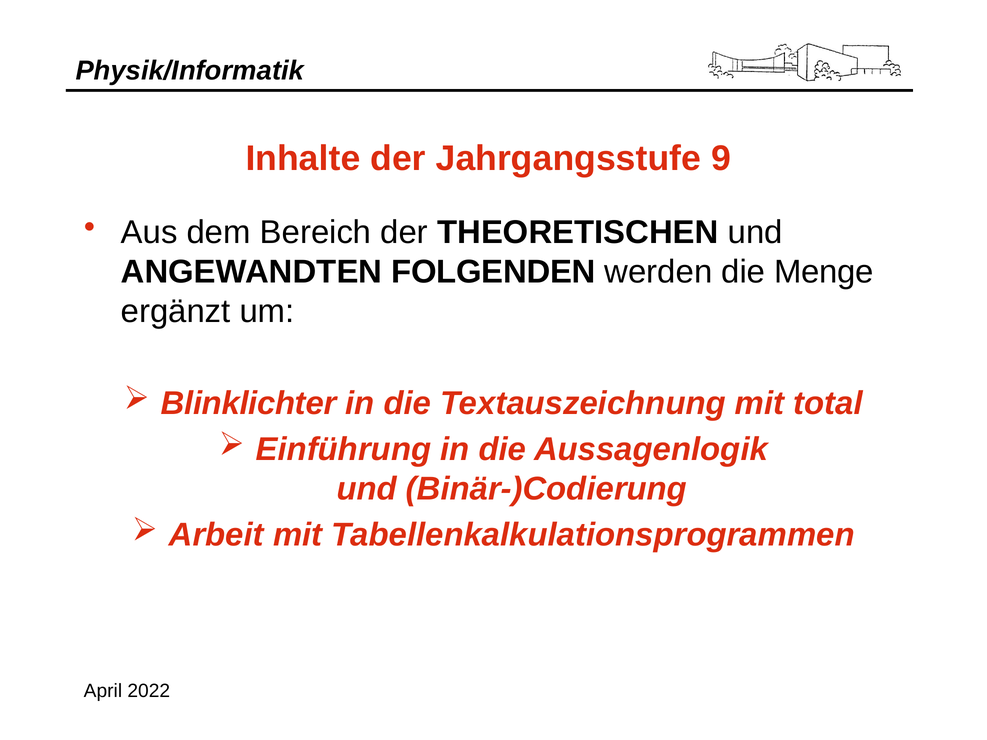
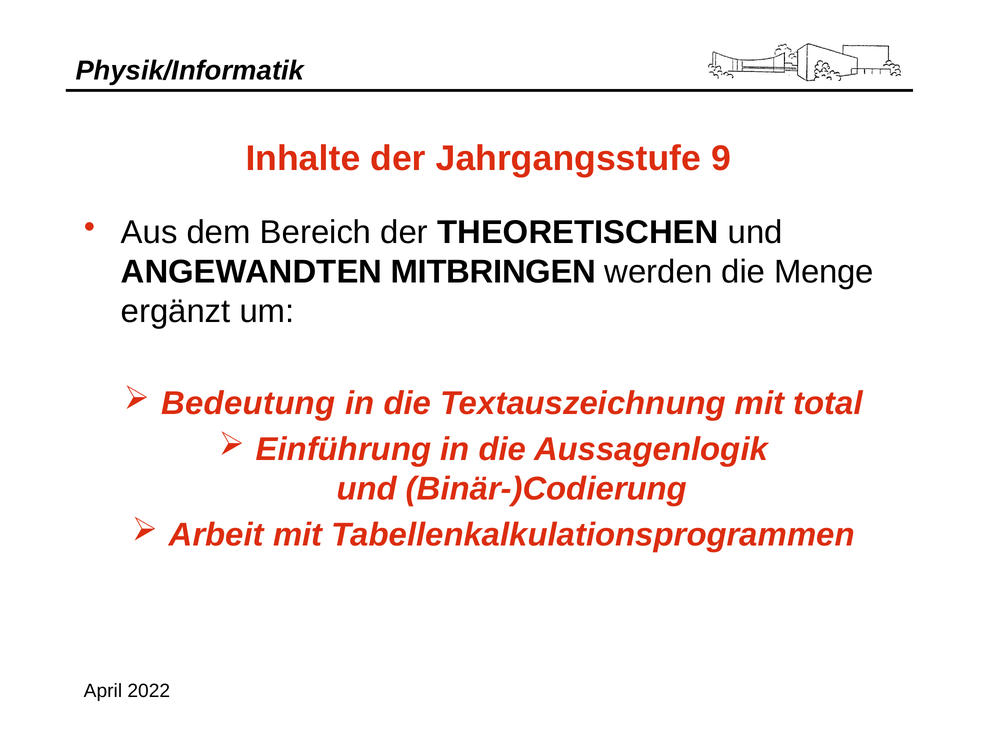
FOLGENDEN: FOLGENDEN -> MITBRINGEN
Blinklichter: Blinklichter -> Bedeutung
